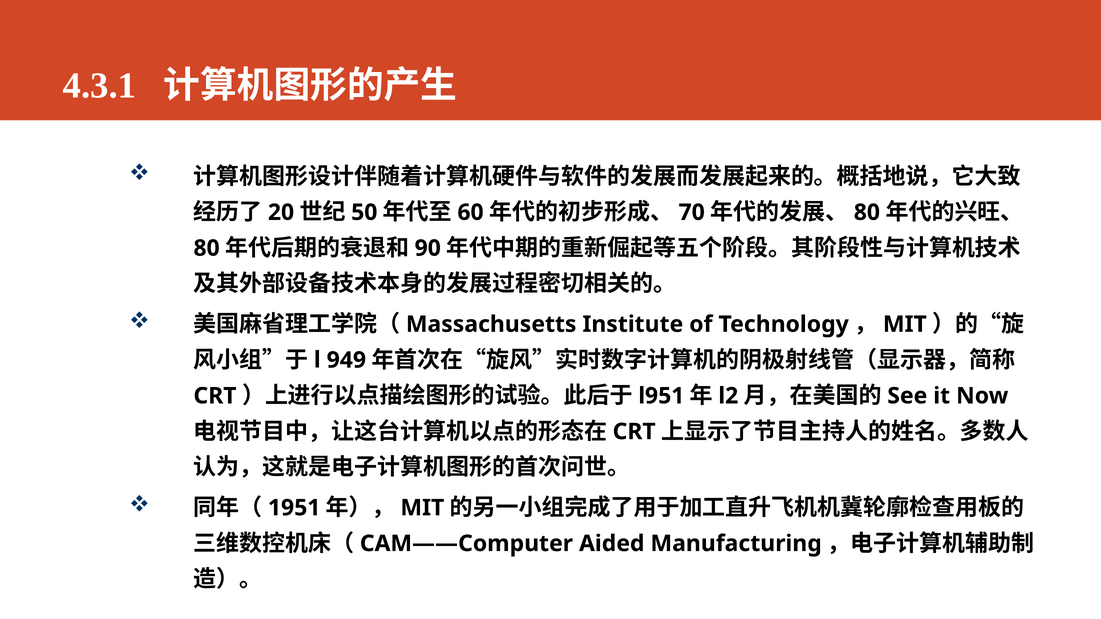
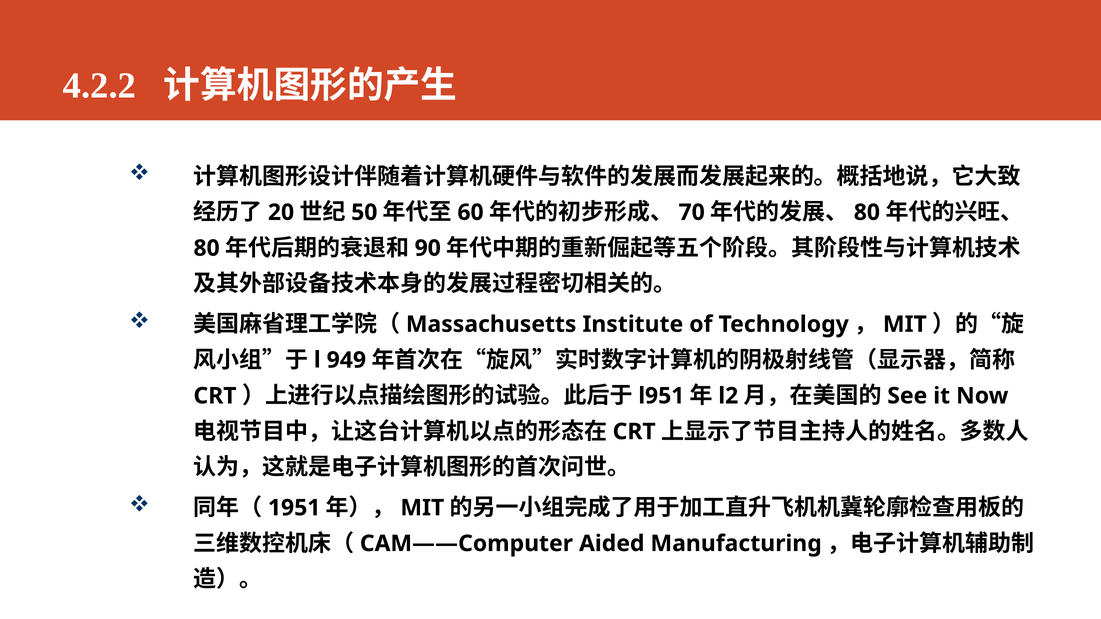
4.3.1: 4.3.1 -> 4.2.2
